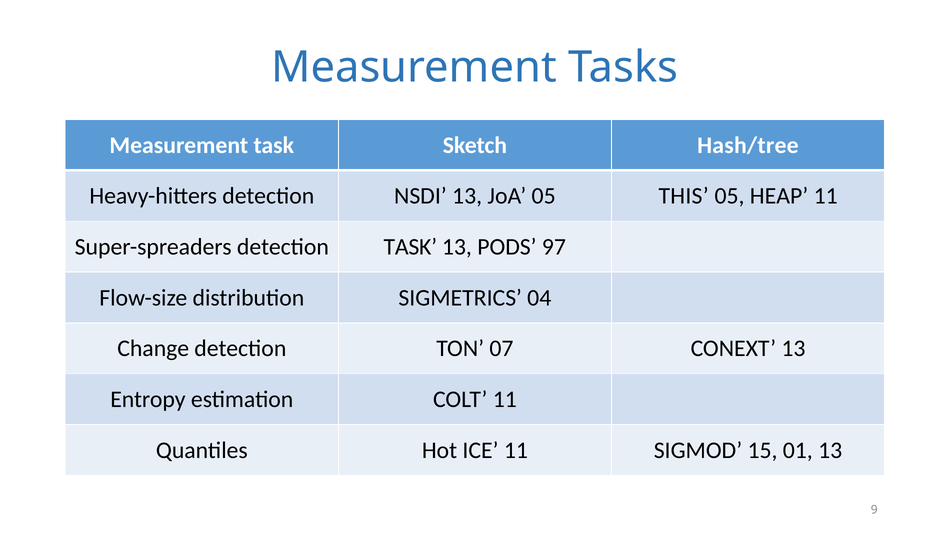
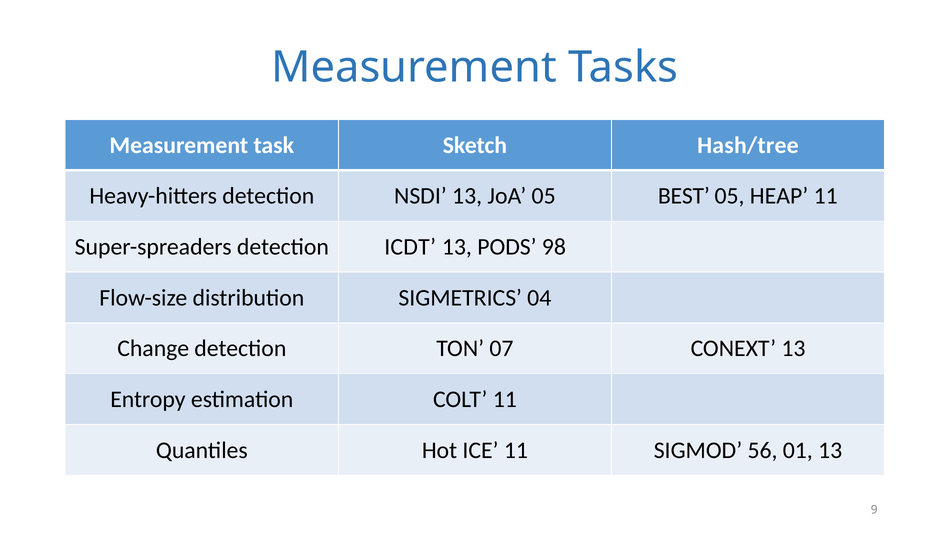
THIS: THIS -> BEST
detection TASK: TASK -> ICDT
97: 97 -> 98
15: 15 -> 56
